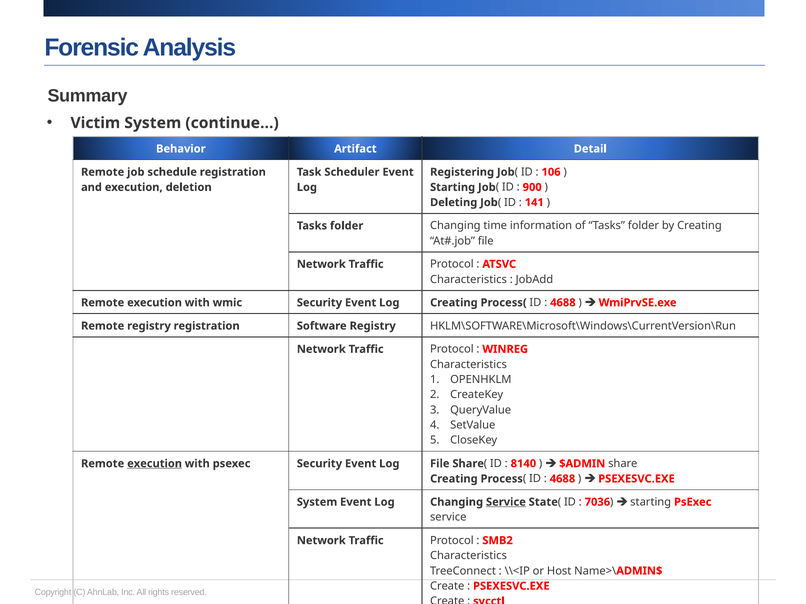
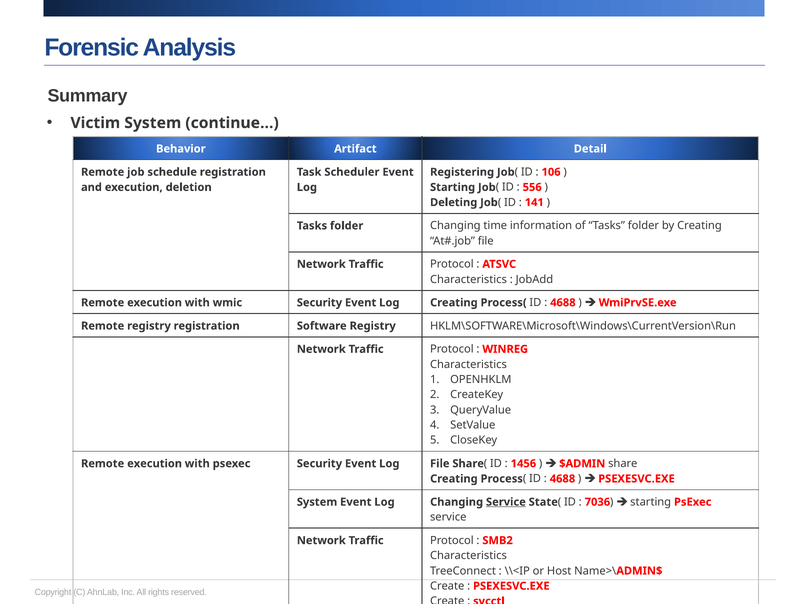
900: 900 -> 556
execution at (155, 464) underline: present -> none
8140: 8140 -> 1456
